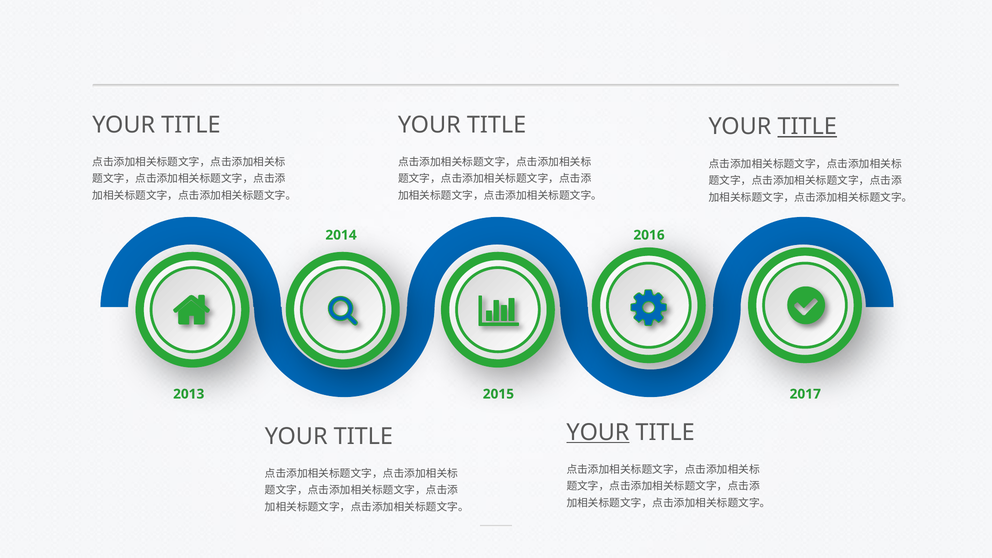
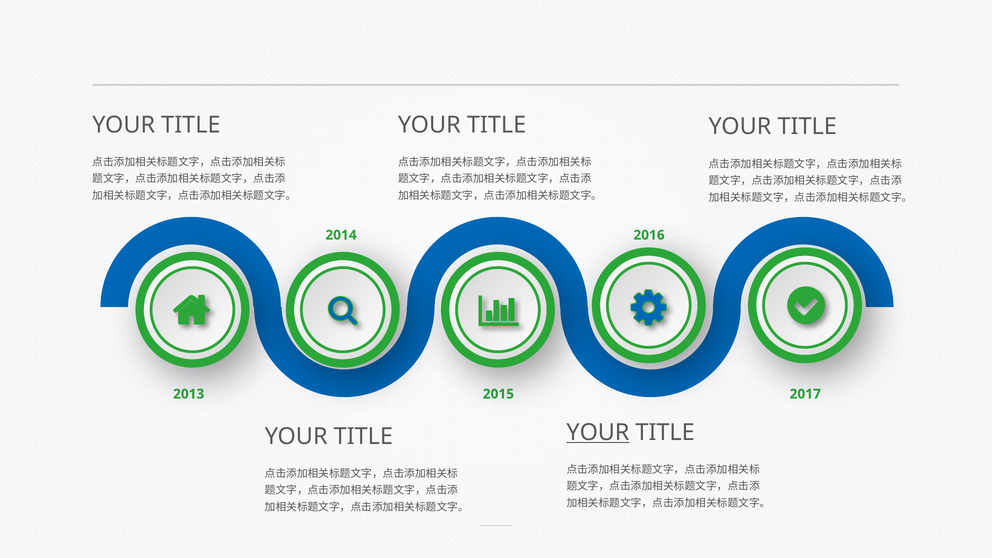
TITLE at (807, 127) underline: present -> none
